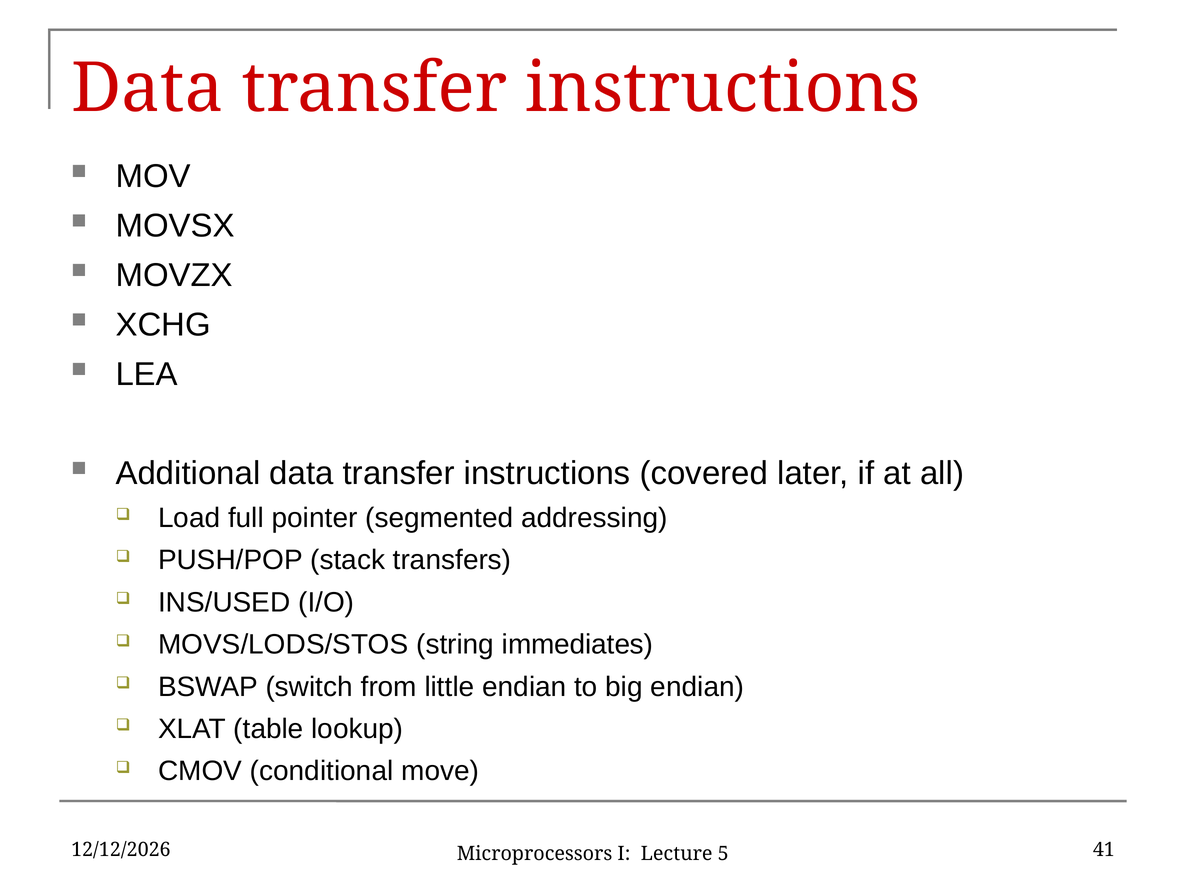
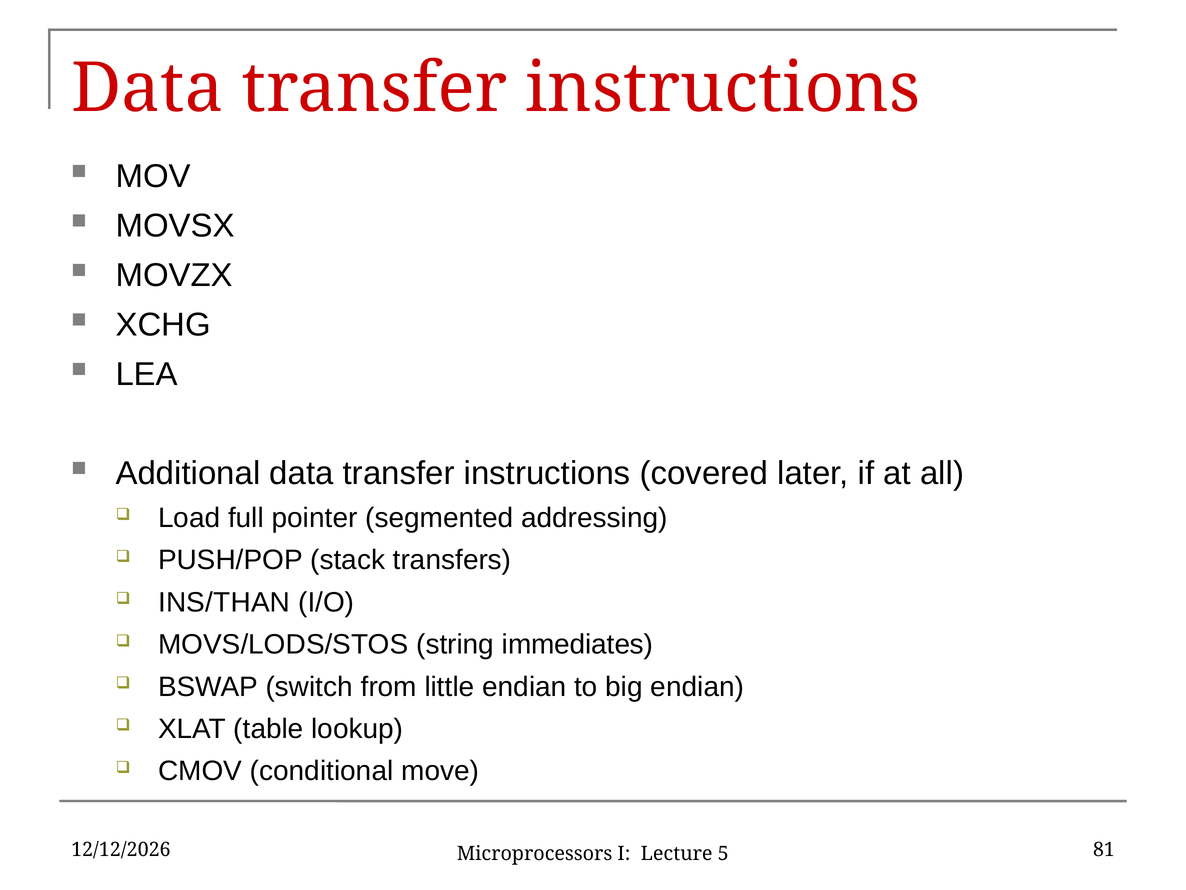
INS/USED: INS/USED -> INS/THAN
41: 41 -> 81
